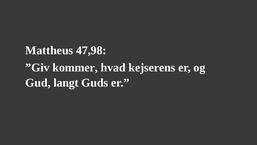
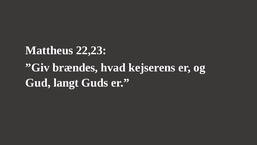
47,98: 47,98 -> 22,23
kommer: kommer -> brændes
